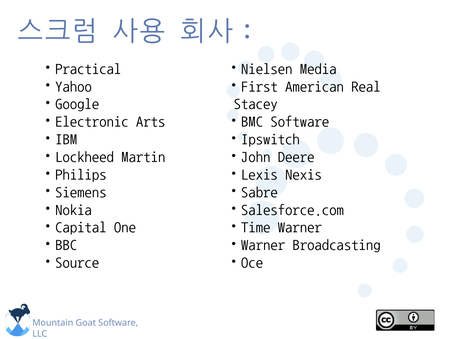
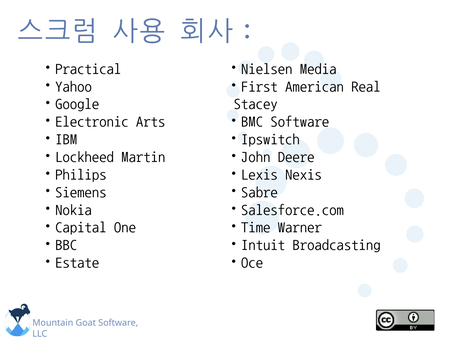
Warner at (263, 245): Warner -> Intuit
Source: Source -> Estate
